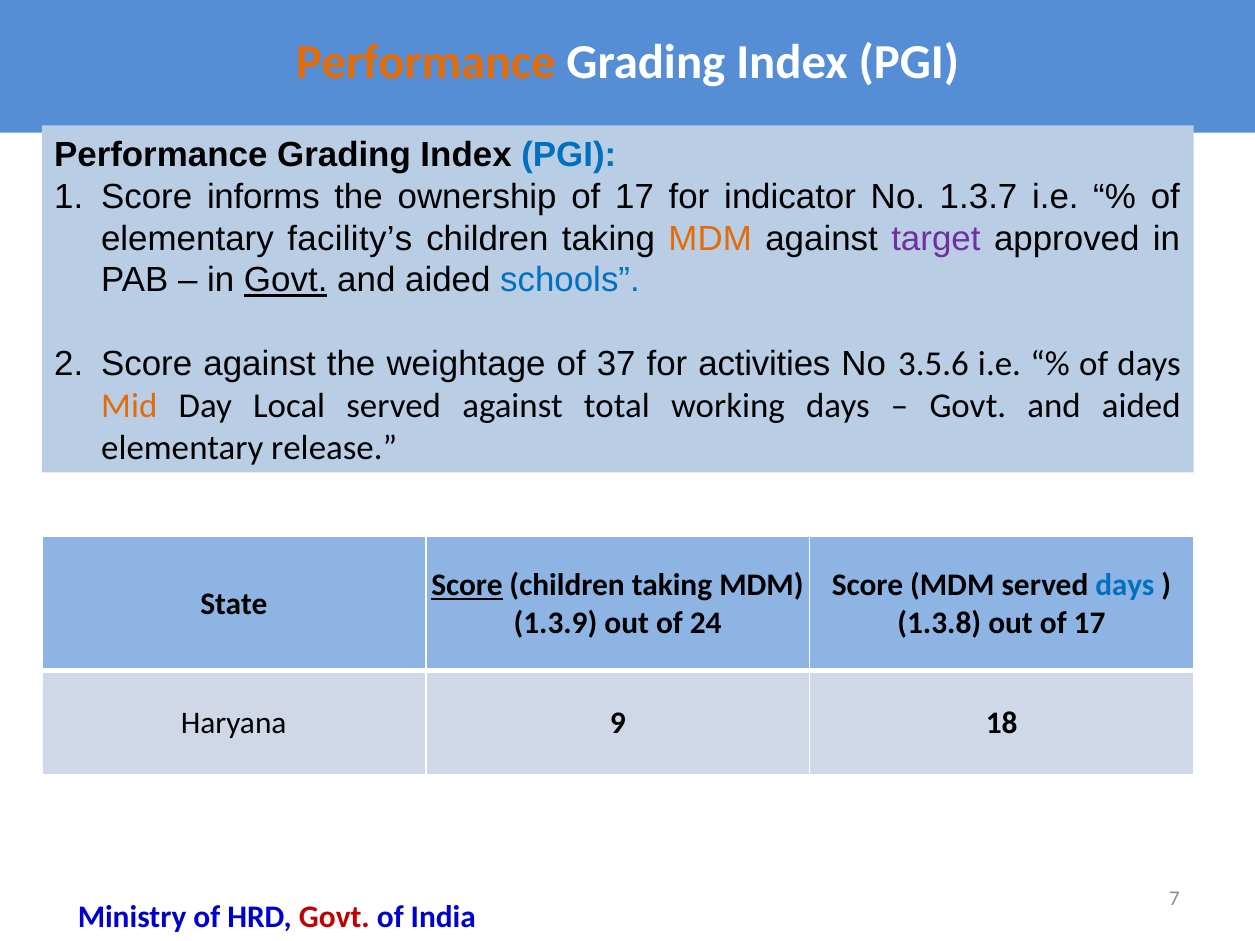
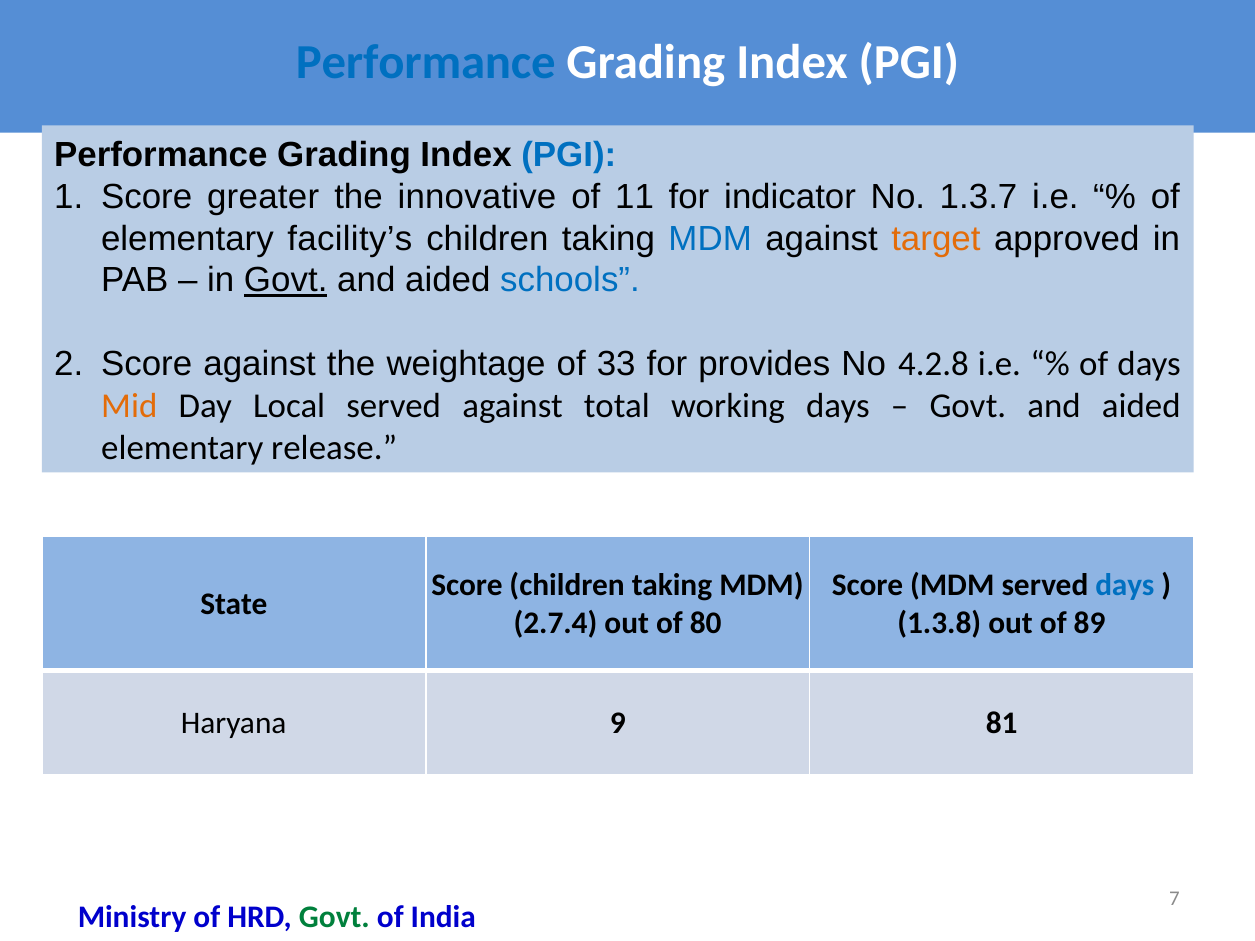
Performance at (426, 63) colour: orange -> blue
informs: informs -> greater
ownership: ownership -> innovative
17 at (635, 197): 17 -> 11
MDM at (710, 239) colour: orange -> blue
target colour: purple -> orange
37: 37 -> 33
activities: activities -> provides
3.5.6: 3.5.6 -> 4.2.8
Score at (467, 585) underline: present -> none
1.3.9: 1.3.9 -> 2.7.4
24: 24 -> 80
out of 17: 17 -> 89
18: 18 -> 81
Govt at (334, 918) colour: red -> green
